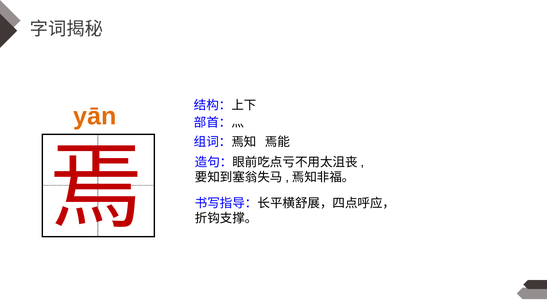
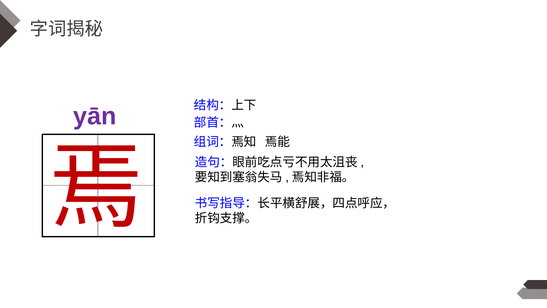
yān colour: orange -> purple
